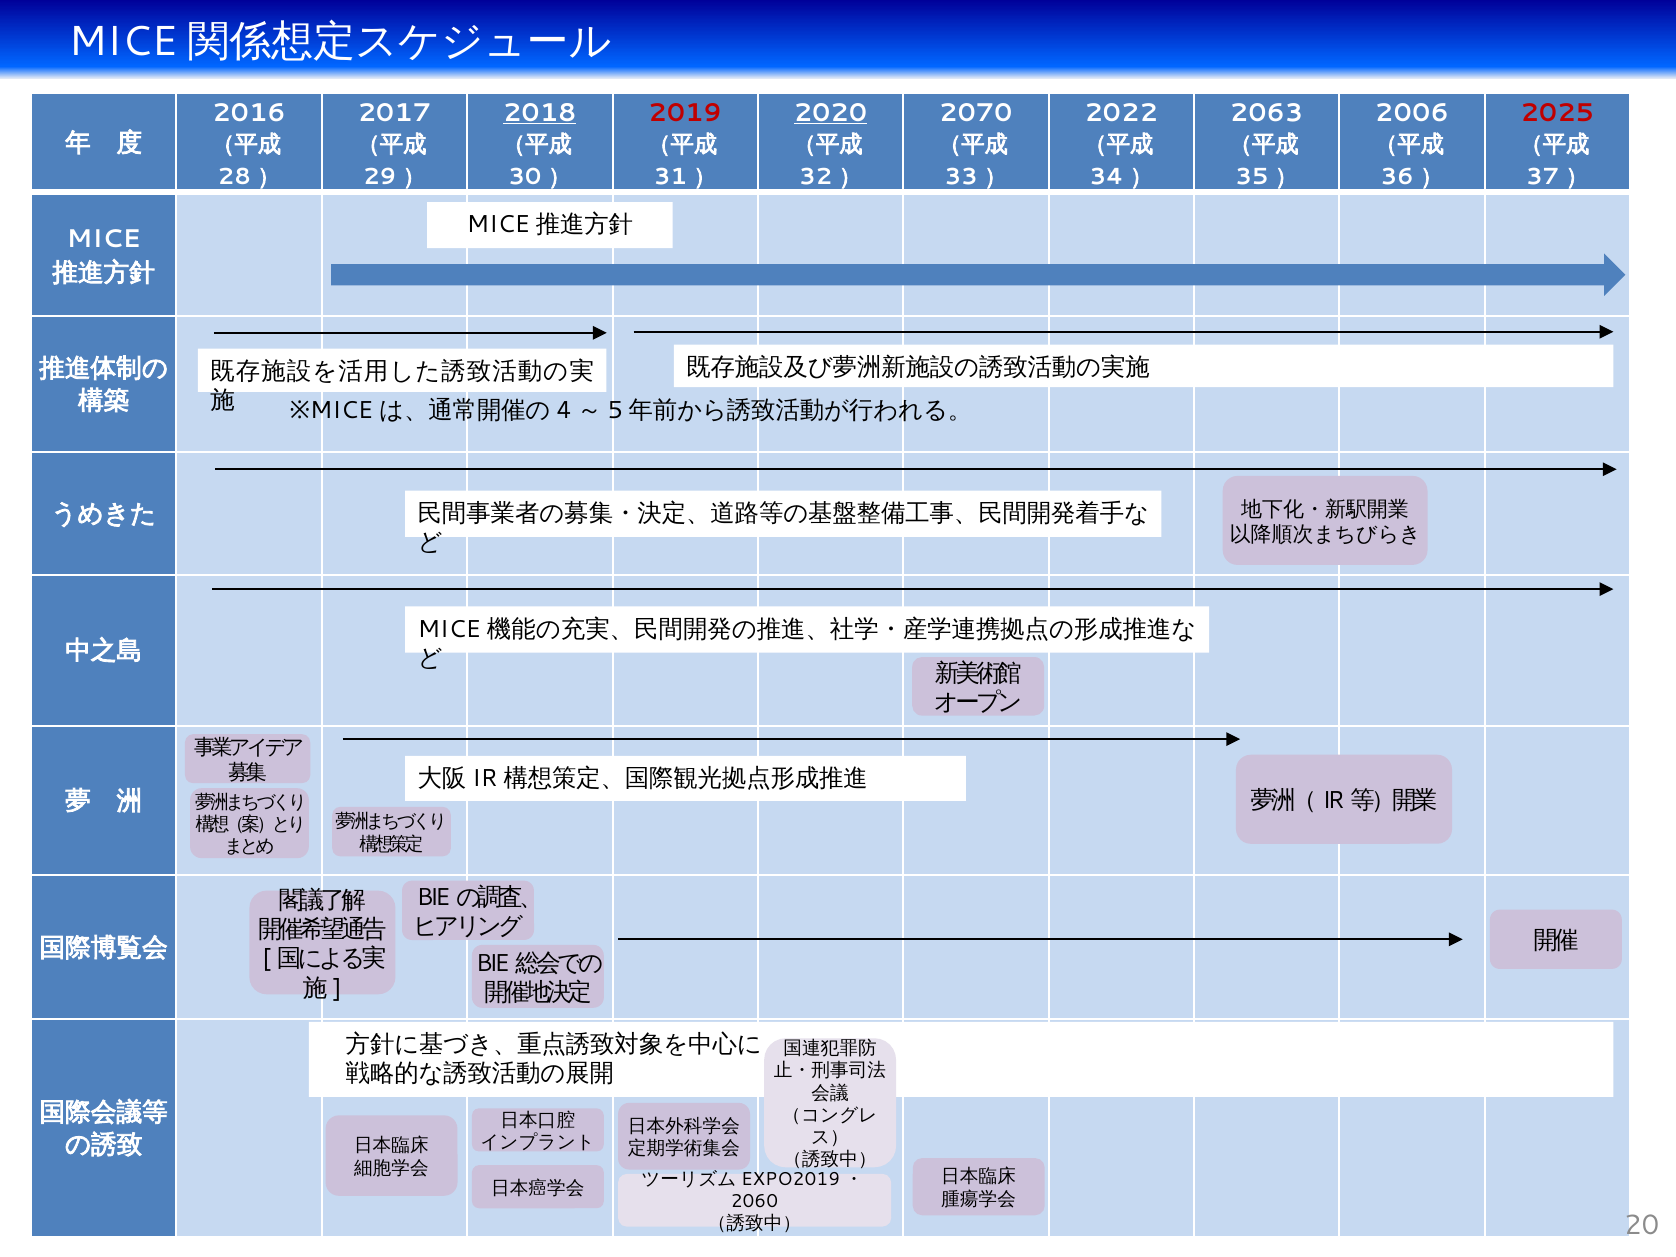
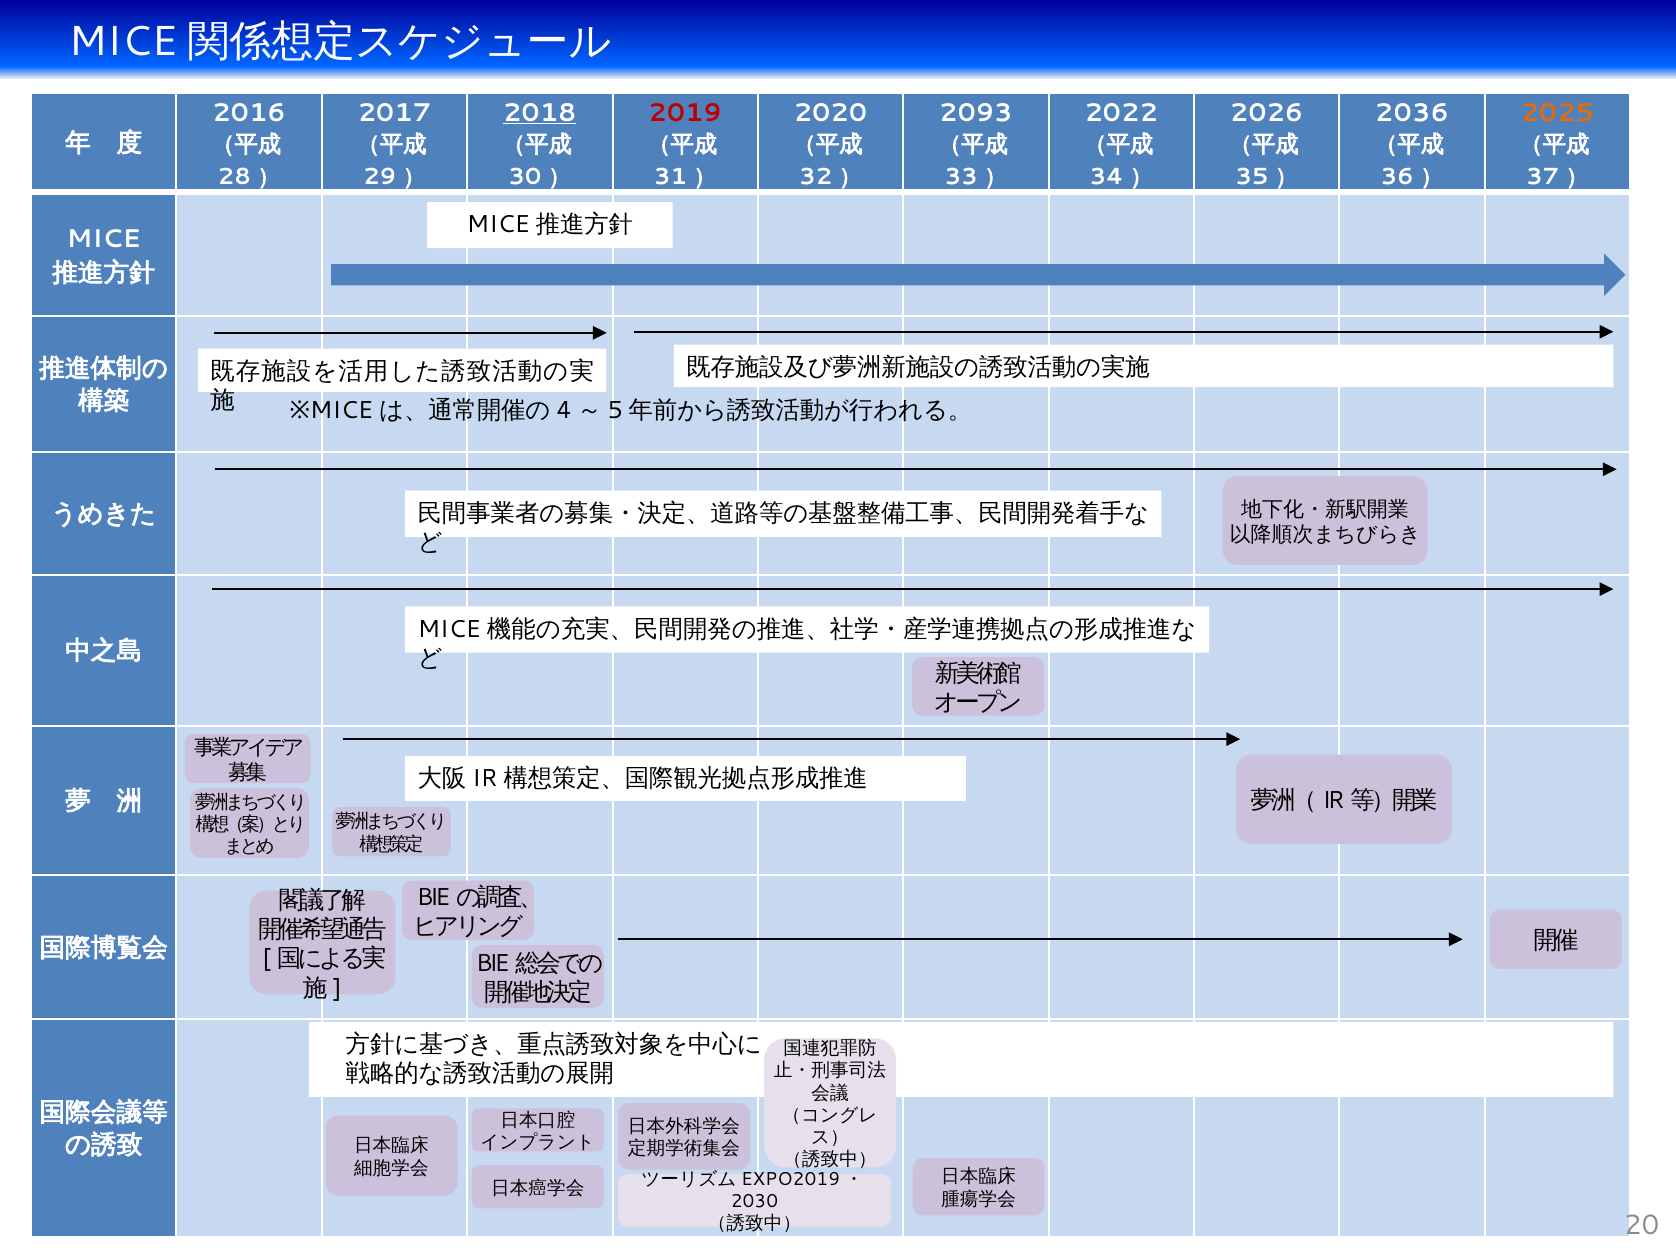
2020 underline: present -> none
2070: 2070 -> 2093
2063: 2063 -> 2026
2006: 2006 -> 2036
2025 colour: red -> orange
2060: 2060 -> 2030
